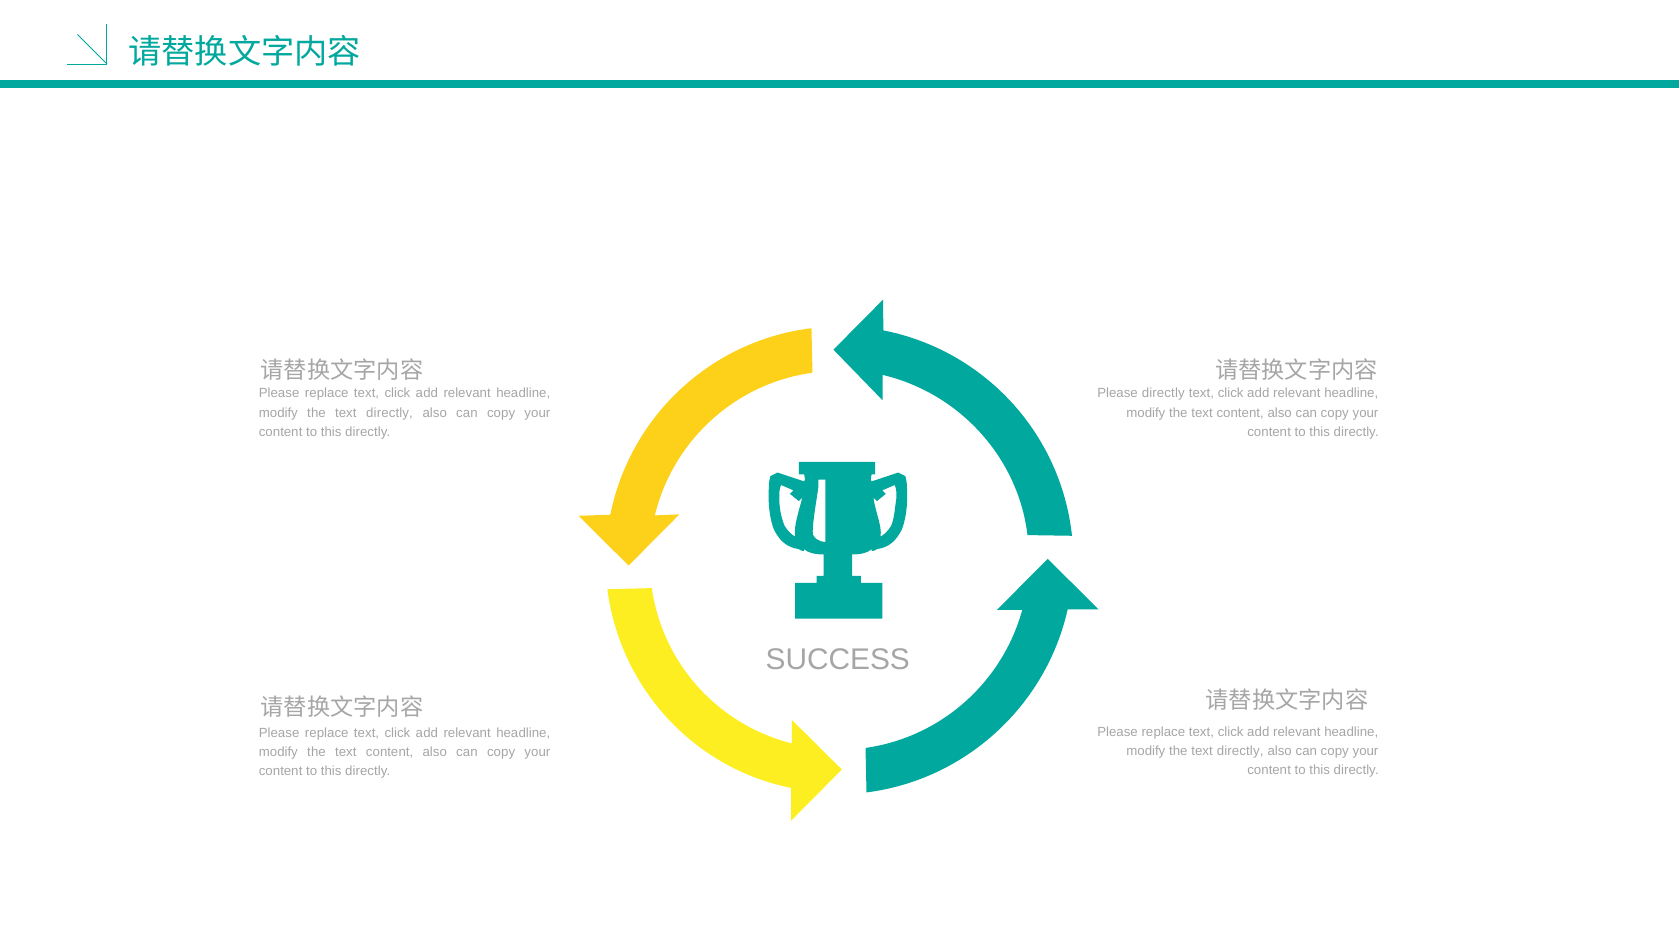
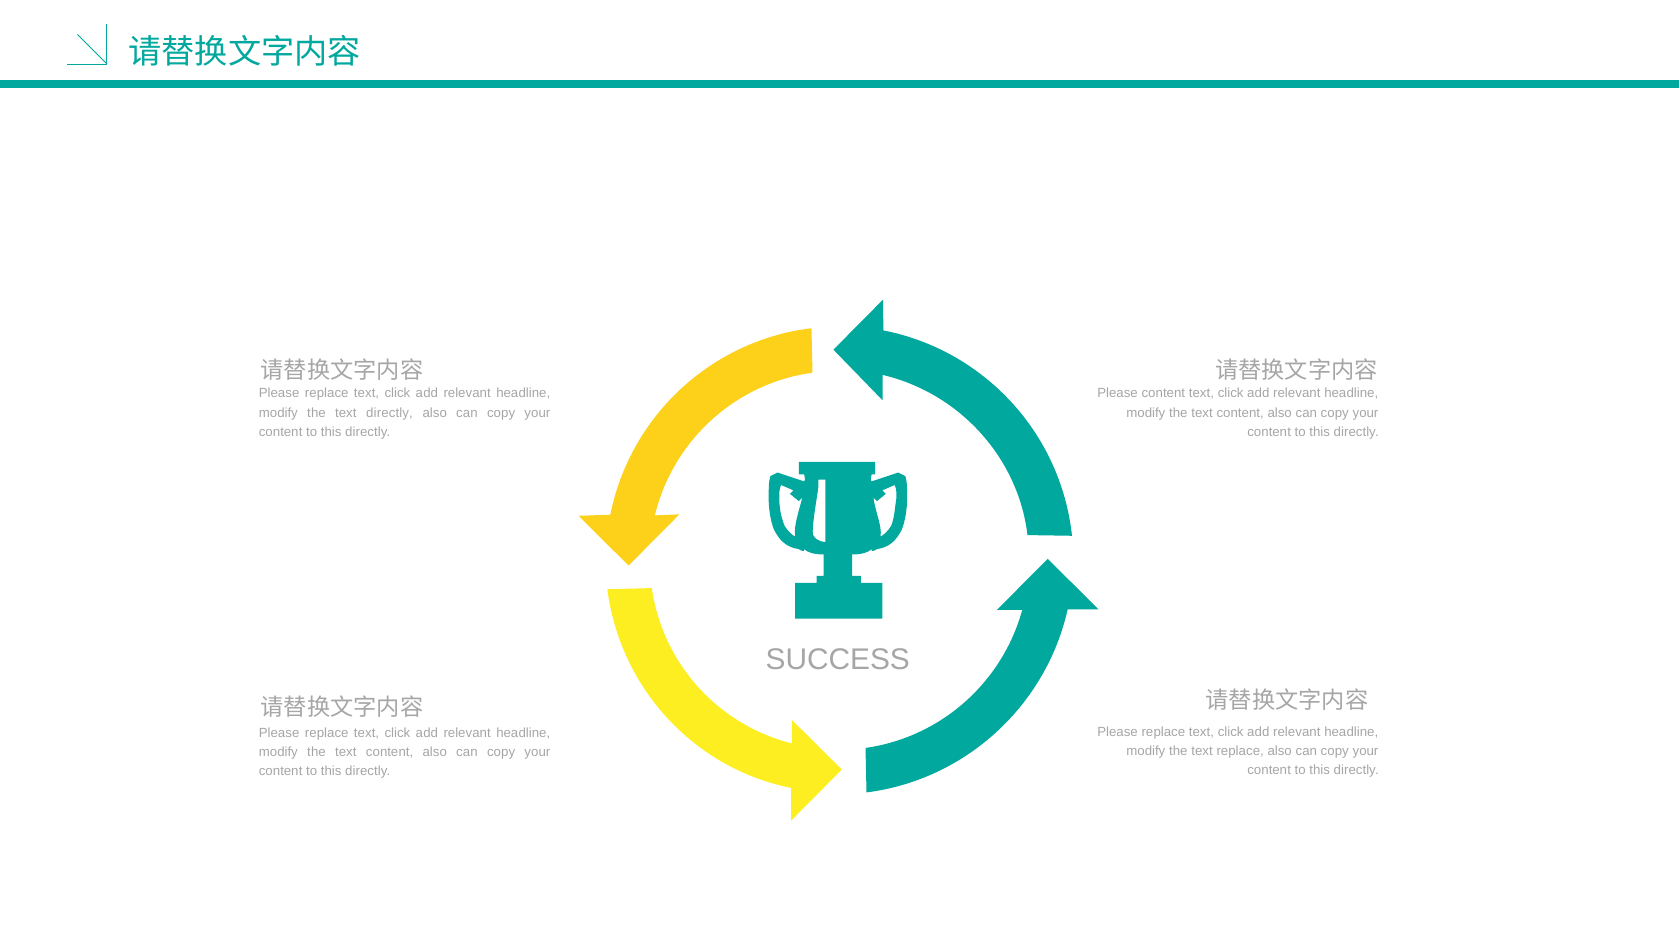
Please directly: directly -> content
directly at (1240, 751): directly -> replace
